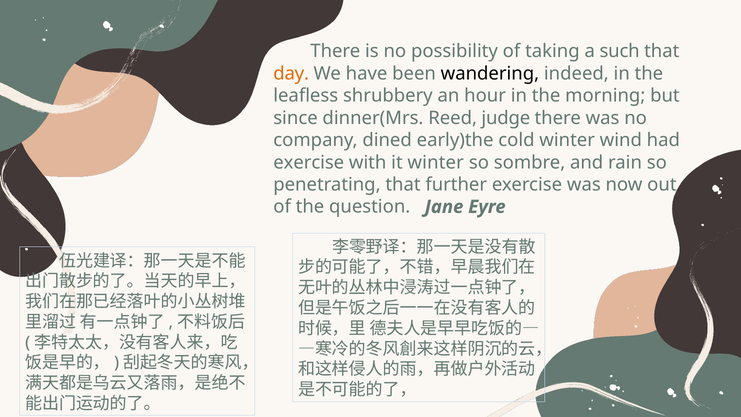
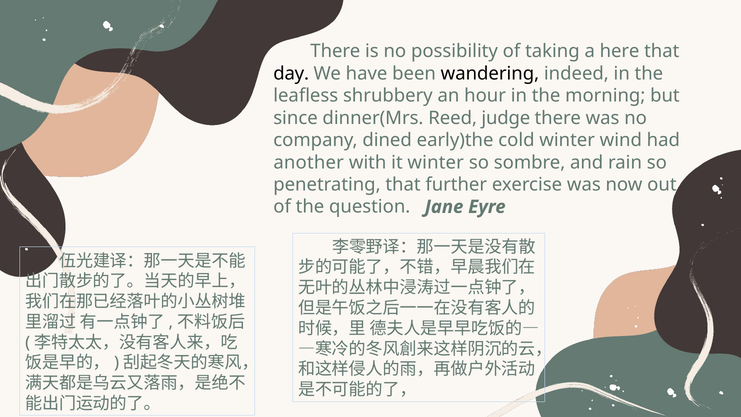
such: such -> here
day colour: orange -> black
exercise at (309, 162): exercise -> another
